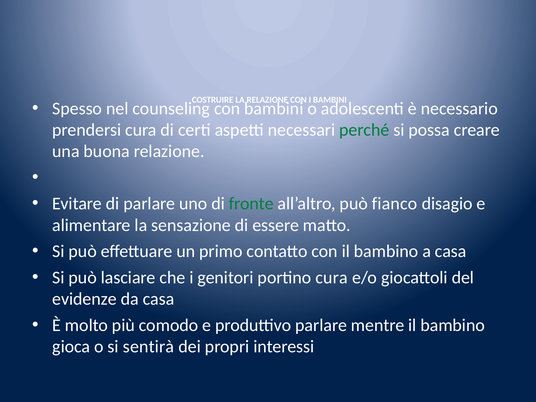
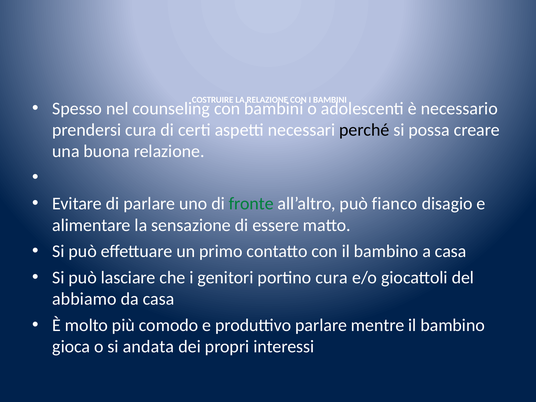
perché colour: green -> black
evidenze: evidenze -> abbiamo
sentirà: sentirà -> andata
